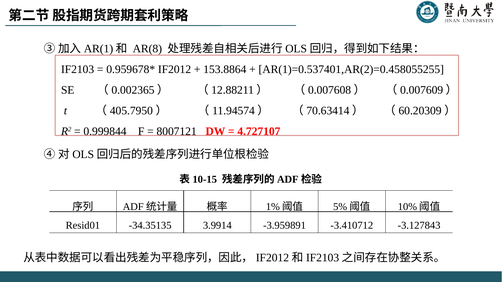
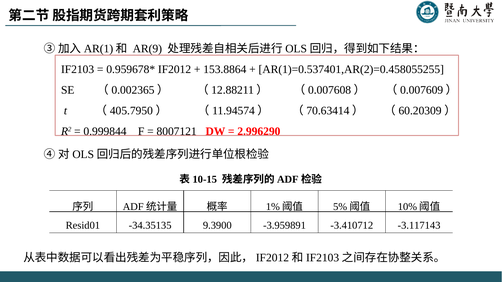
AR(8: AR(8 -> AR(9
4.727107: 4.727107 -> 2.996290
3.9914: 3.9914 -> 9.3900
-3.127843: -3.127843 -> -3.117143
